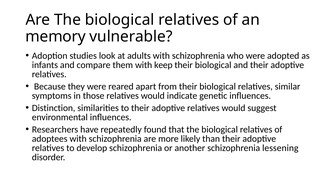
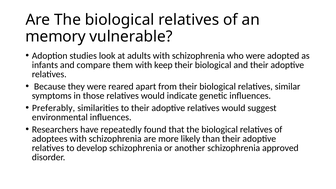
Distinction: Distinction -> Preferably
lessening: lessening -> approved
